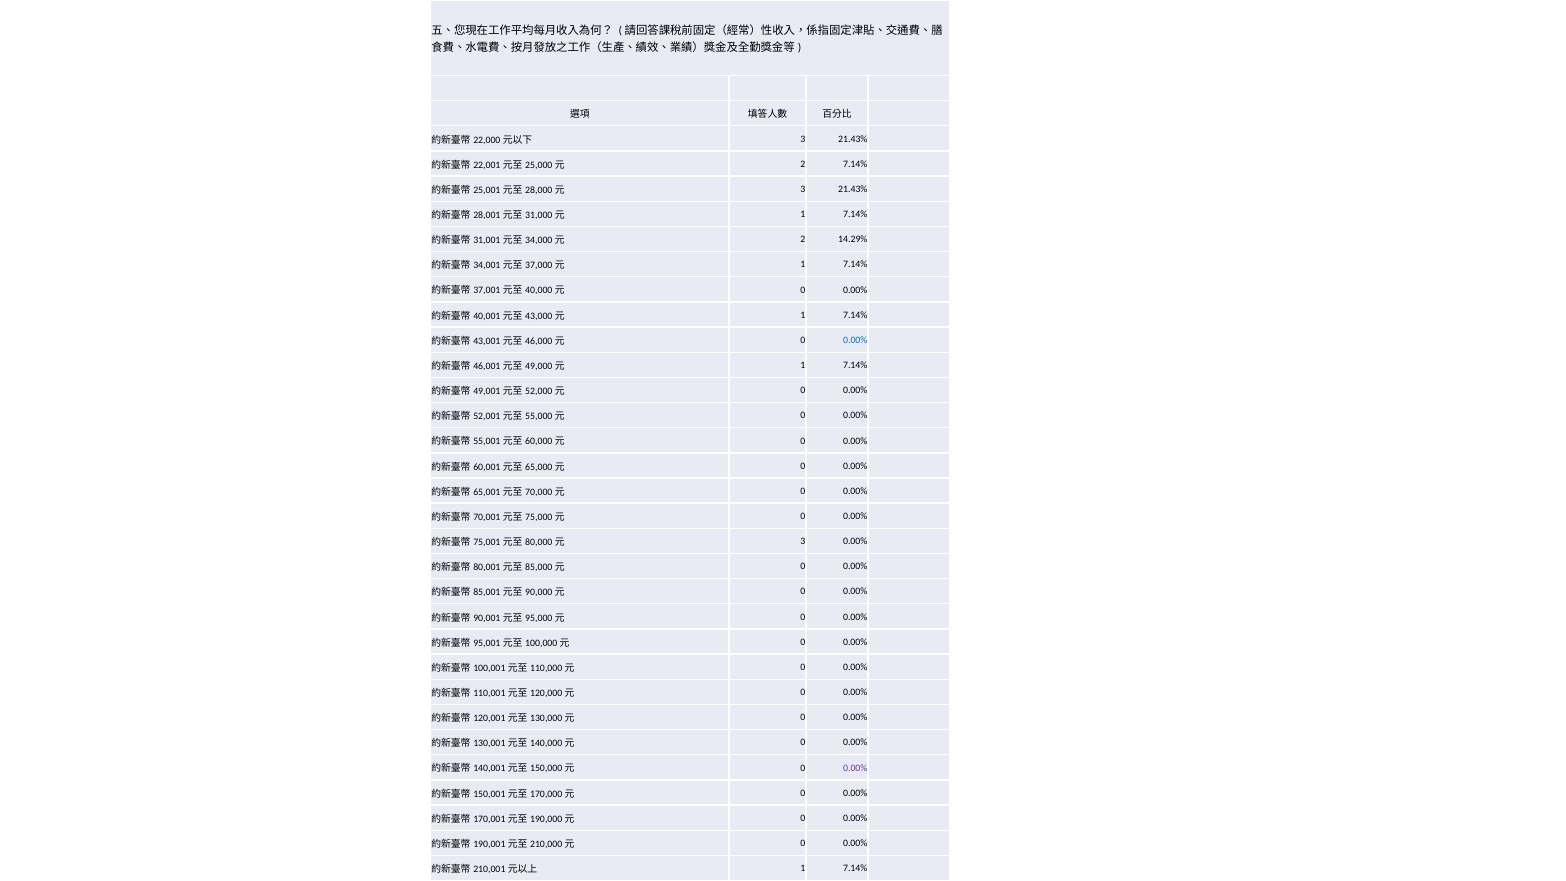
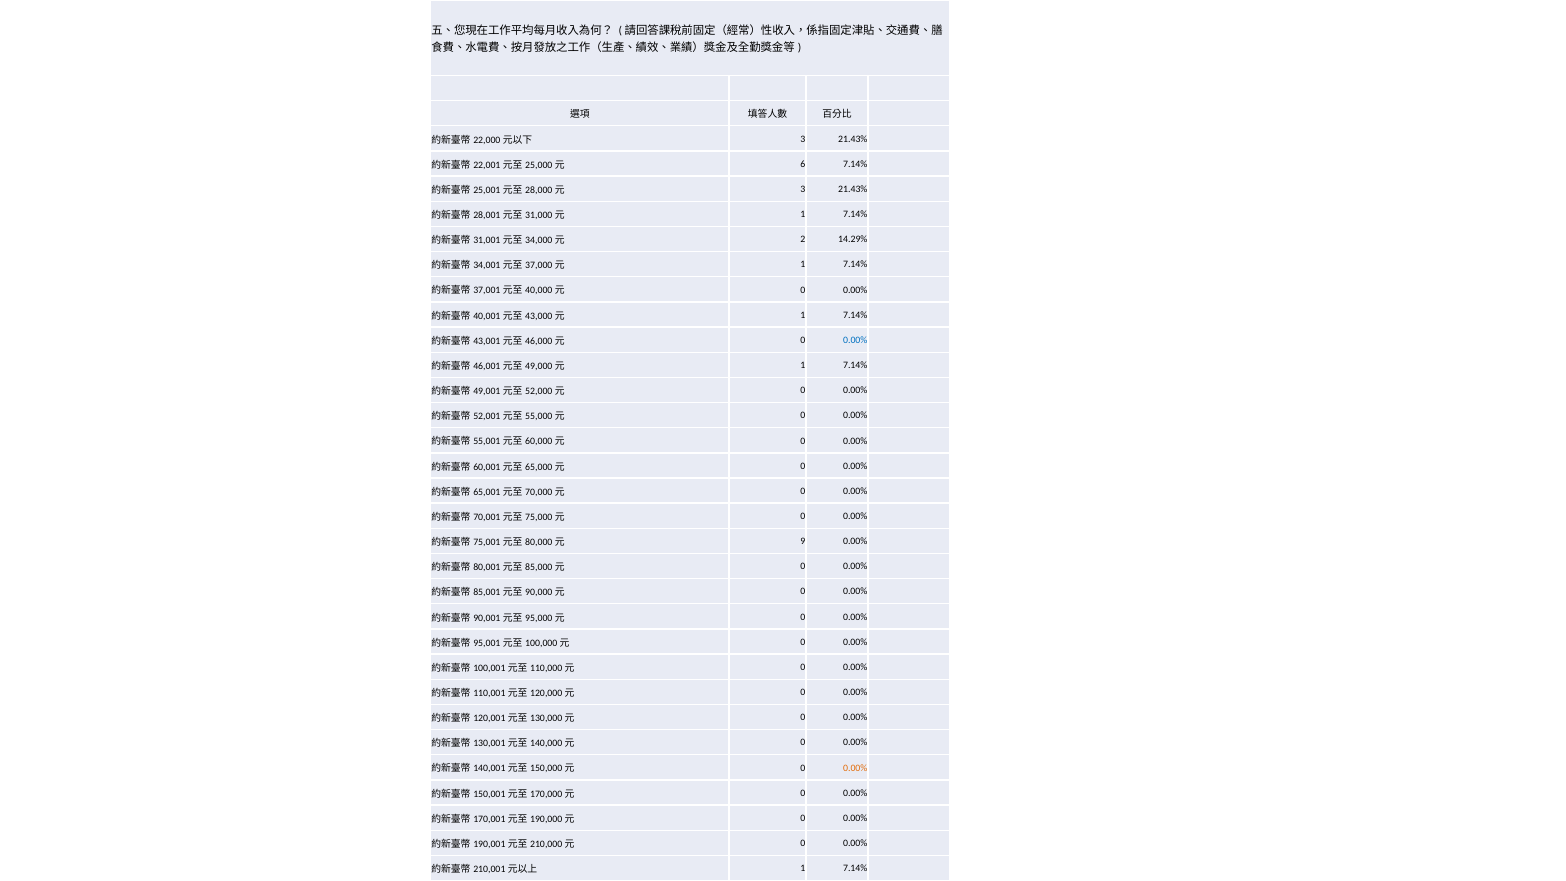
2 at (803, 164): 2 -> 6
3 at (803, 541): 3 -> 9
0.00% at (855, 768) colour: purple -> orange
